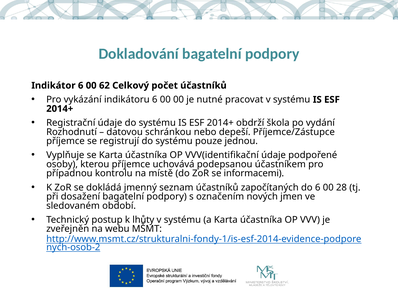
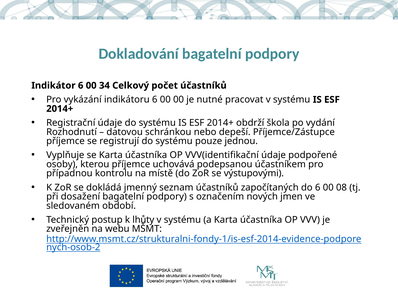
62: 62 -> 34
informacemi: informacemi -> výstupovými
28: 28 -> 08
